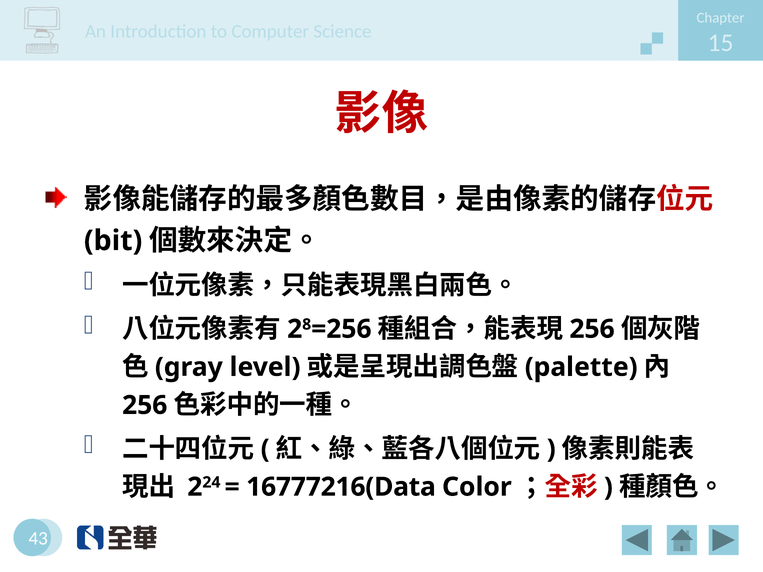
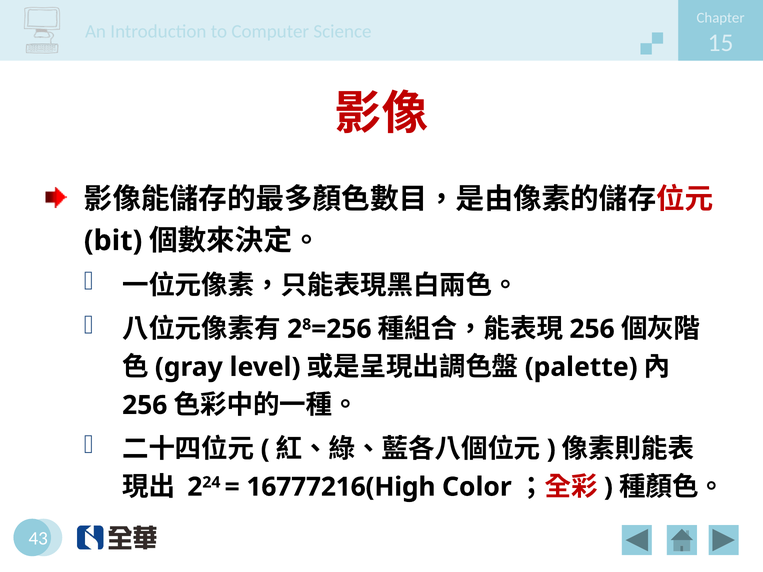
16777216(Data: 16777216(Data -> 16777216(High
